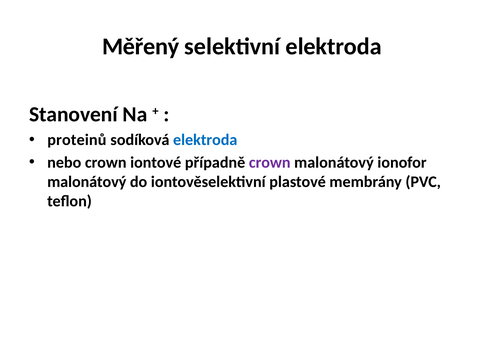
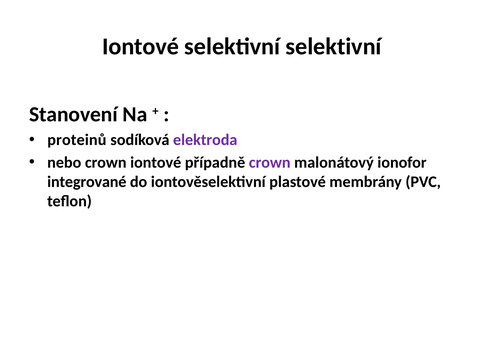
Měřený at (141, 46): Měřený -> Iontové
selektivní elektroda: elektroda -> selektivní
elektroda at (205, 140) colour: blue -> purple
malonátový at (87, 182): malonátový -> integrované
